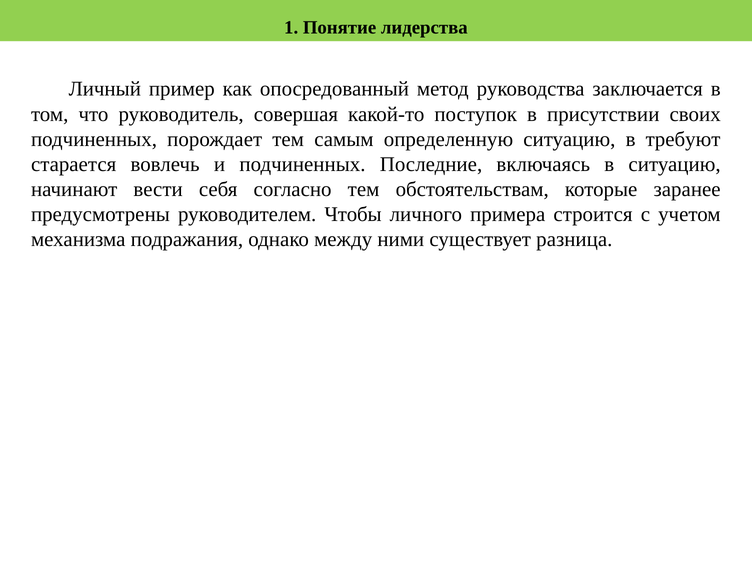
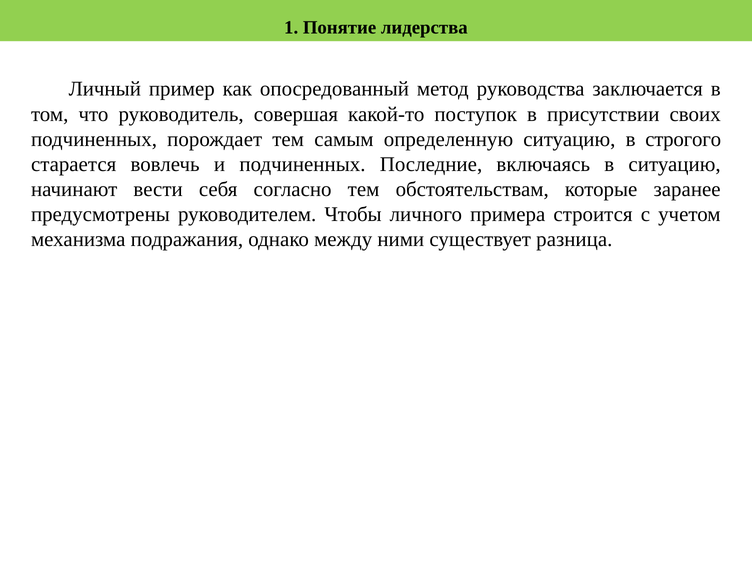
требуют: требуют -> строгого
